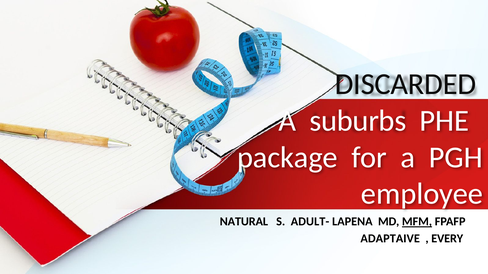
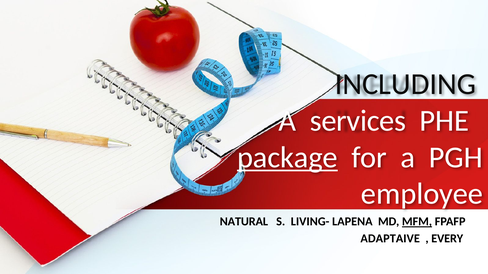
DISCARDED: DISCARDED -> INCLUDING
suburbs: suburbs -> services
package underline: none -> present
ADULT-: ADULT- -> LIVING-
